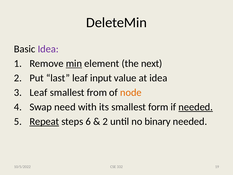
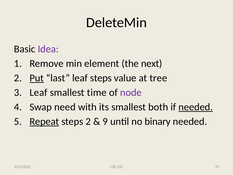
min underline: present -> none
Put underline: none -> present
leaf input: input -> steps
at idea: idea -> tree
from: from -> time
node colour: orange -> purple
form: form -> both
steps 6: 6 -> 2
2 at (105, 121): 2 -> 9
